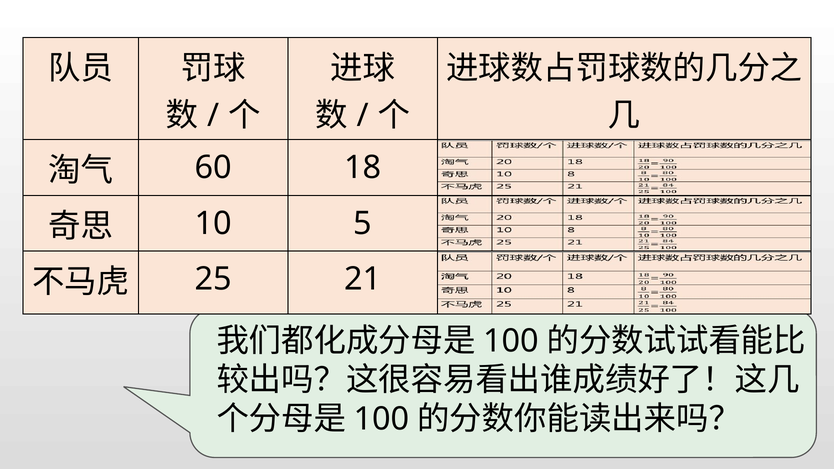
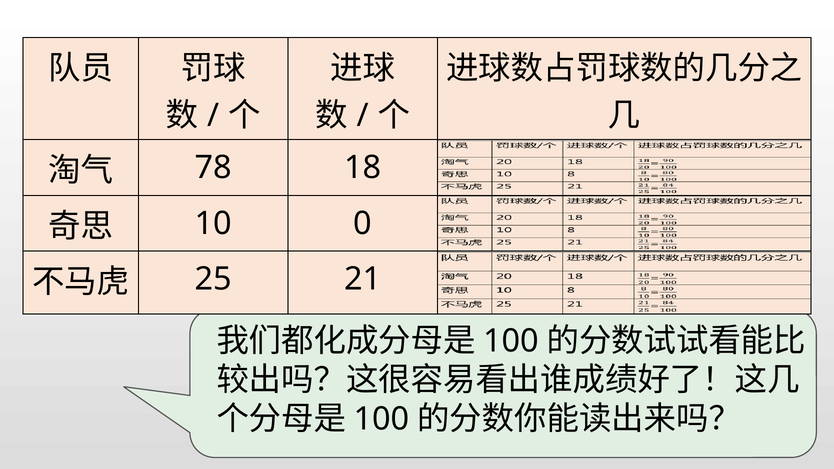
60: 60 -> 78
5: 5 -> 0
